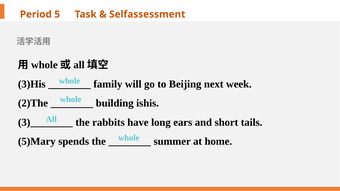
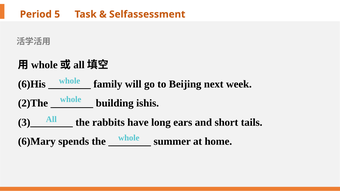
3)His: 3)His -> 6)His
5)Mary: 5)Mary -> 6)Mary
